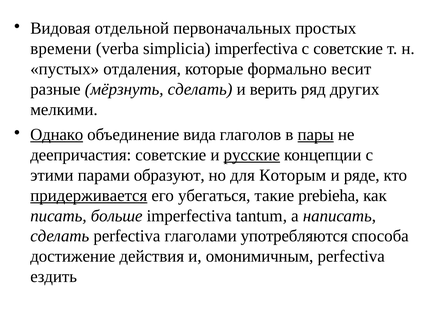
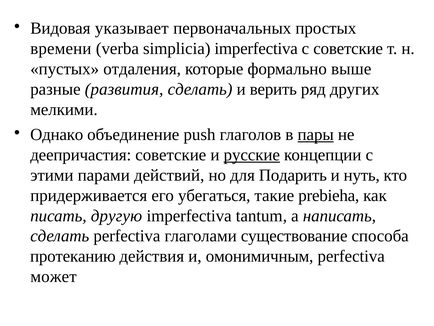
отдельной: отдельной -> указывает
весит: весит -> выше
мёрзнуть: мёрзнуть -> развития
Однако underline: present -> none
вида: вида -> push
образуют: образуют -> действий
Которым: Которым -> Подарить
ряде: ряде -> нуть
придерживается underline: present -> none
больше: больше -> другую
употребляются: употребляются -> существование
достижение: достижение -> протеканию
ездить: ездить -> может
